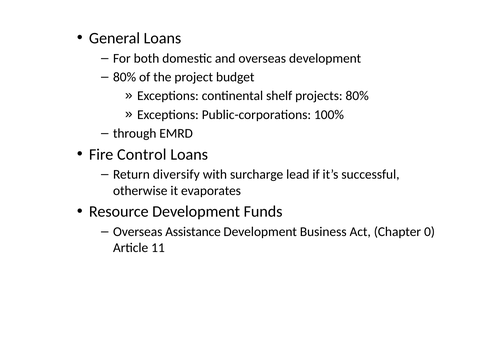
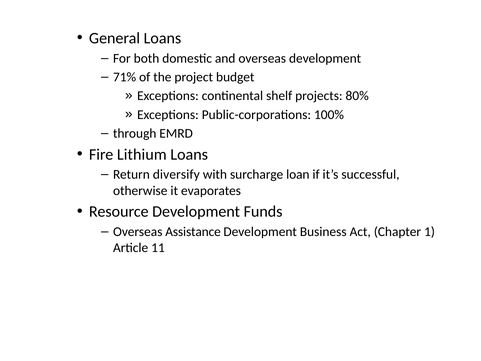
80% at (125, 77): 80% -> 71%
Control: Control -> Lithium
lead: lead -> loan
0: 0 -> 1
